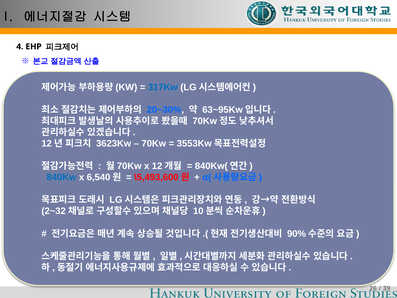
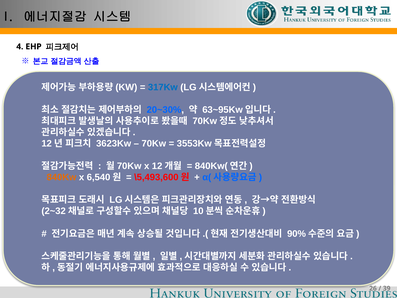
840Kw colour: blue -> orange
